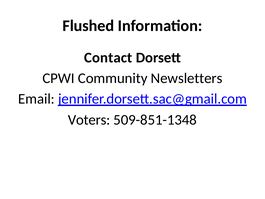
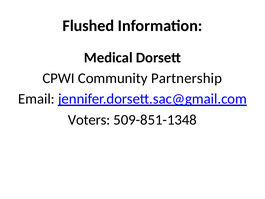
Contact: Contact -> Medical
Newsletters: Newsletters -> Partnership
